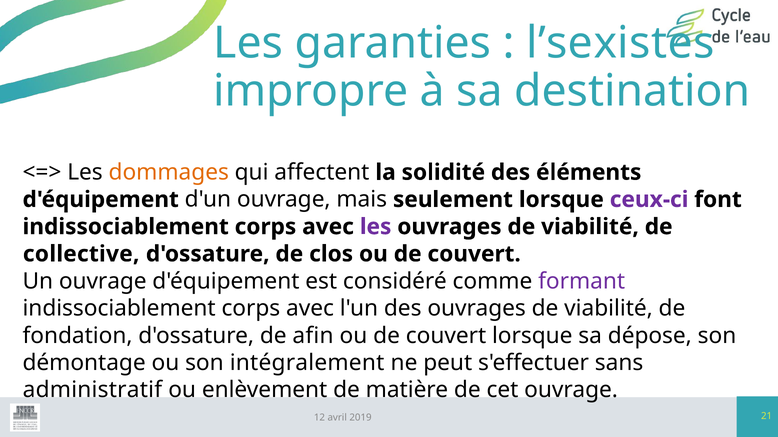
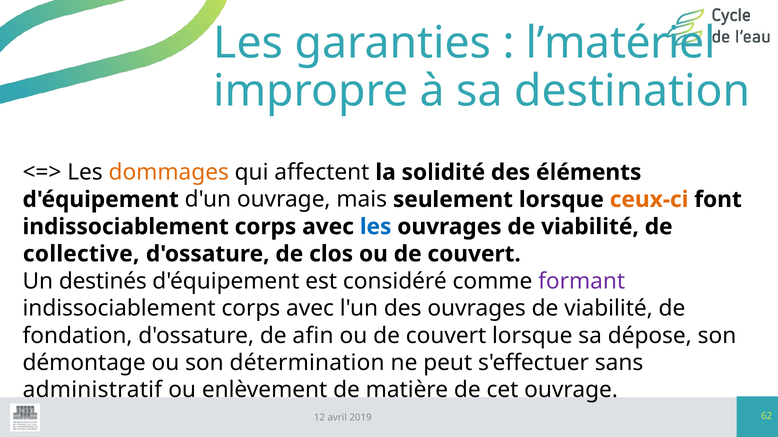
l’sexistes: l’sexistes -> l’matériel
ceux-ci colour: purple -> orange
les at (376, 227) colour: purple -> blue
Un ouvrage: ouvrage -> destinés
intégralement: intégralement -> détermination
21: 21 -> 62
